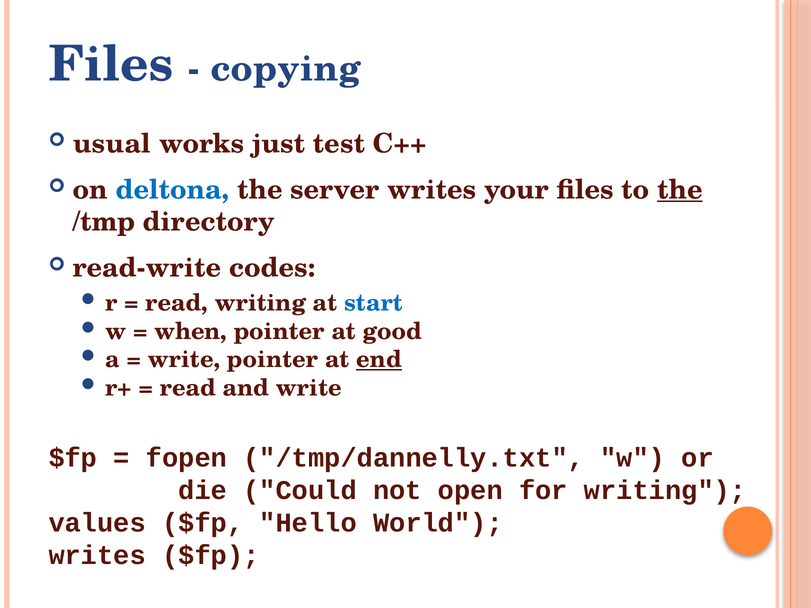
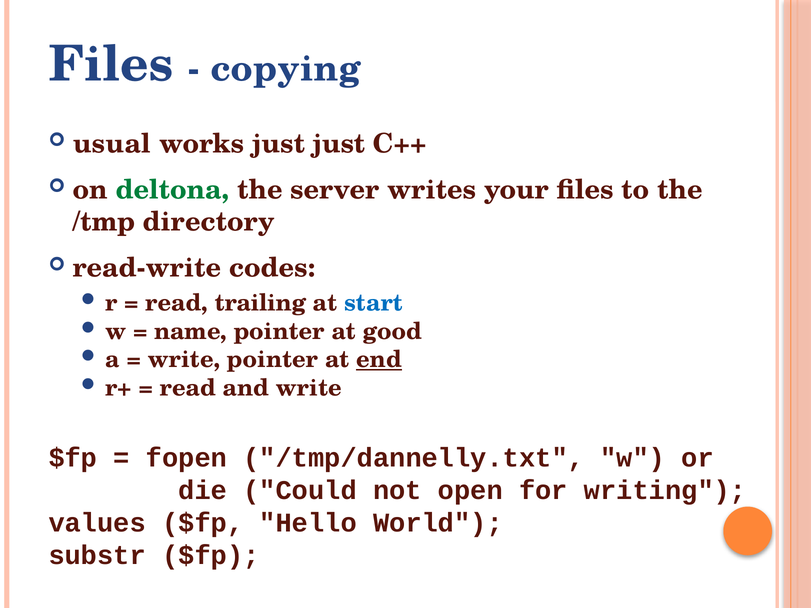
just test: test -> just
deltona colour: blue -> green
the at (680, 190) underline: present -> none
read writing: writing -> trailing
when: when -> name
writes at (97, 555): writes -> substr
